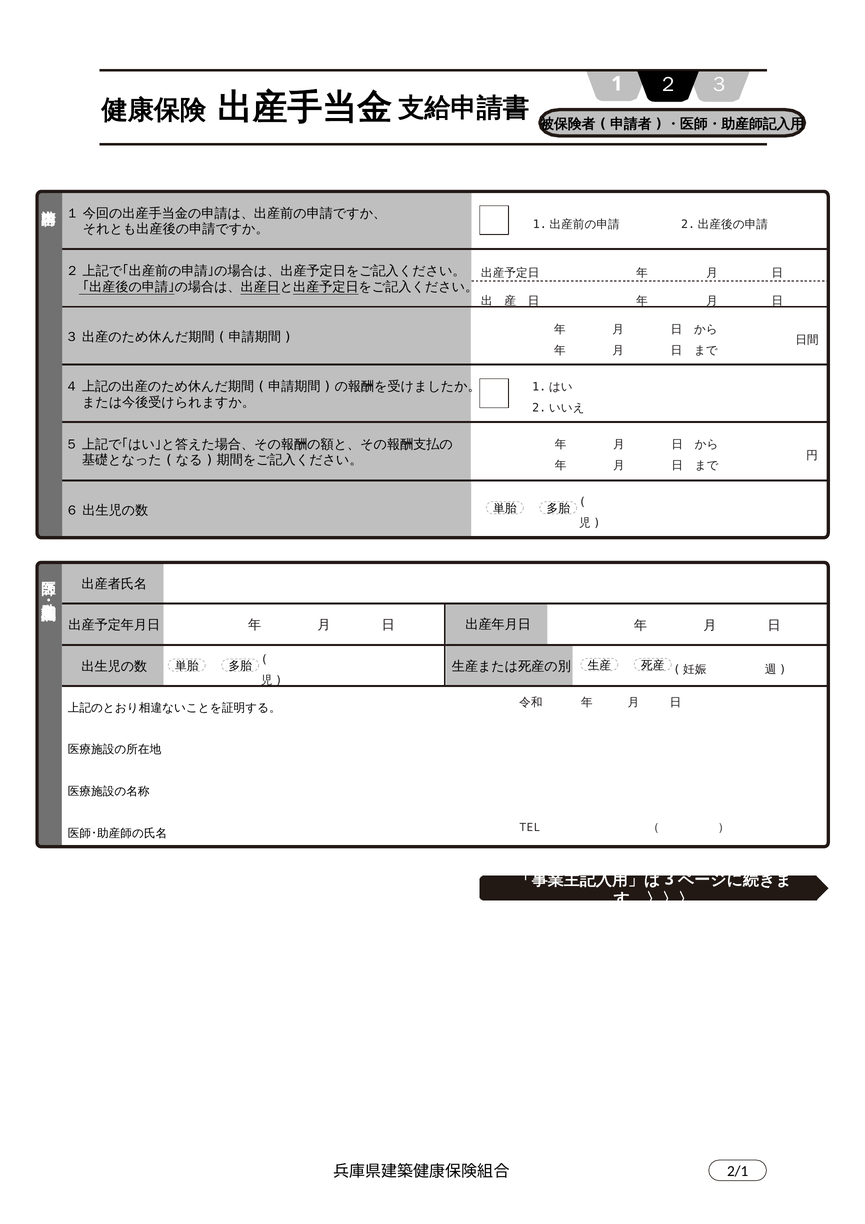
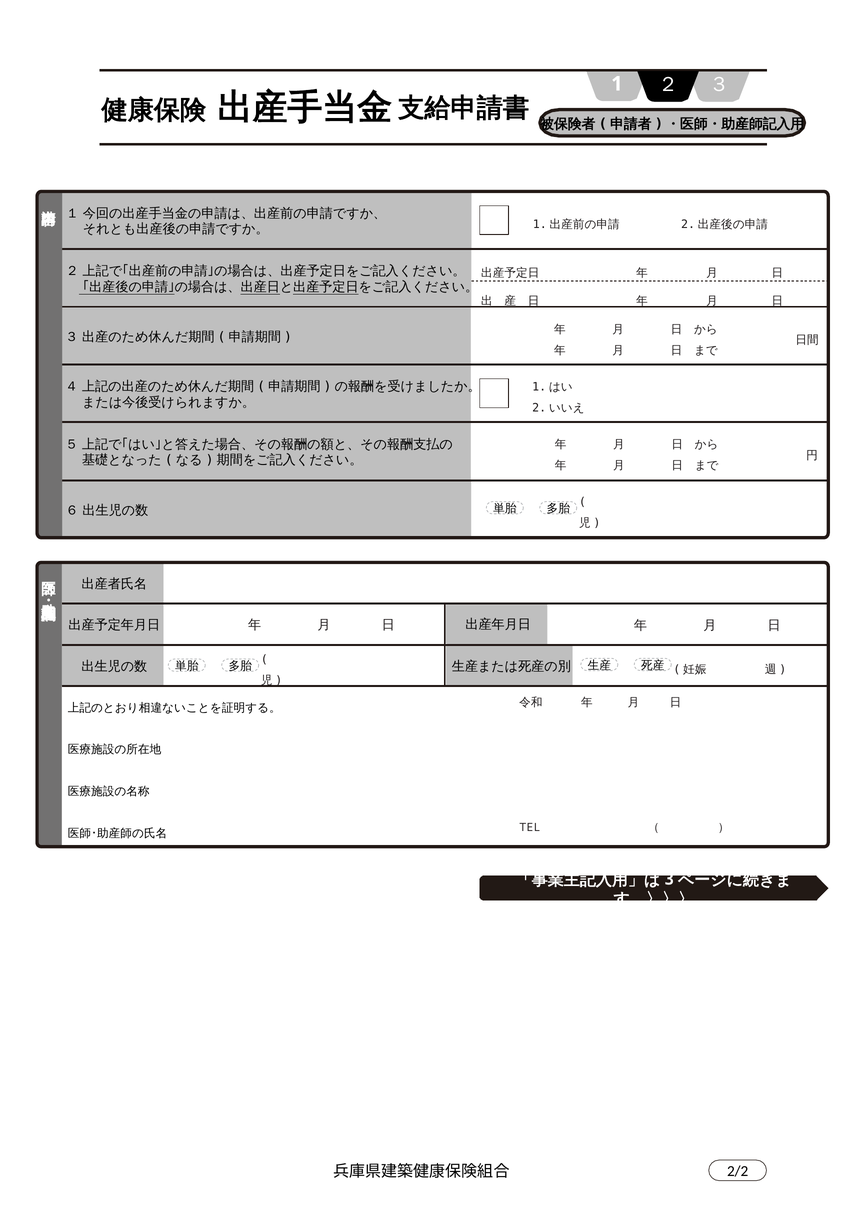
2/1: 2/1 -> 2/2
